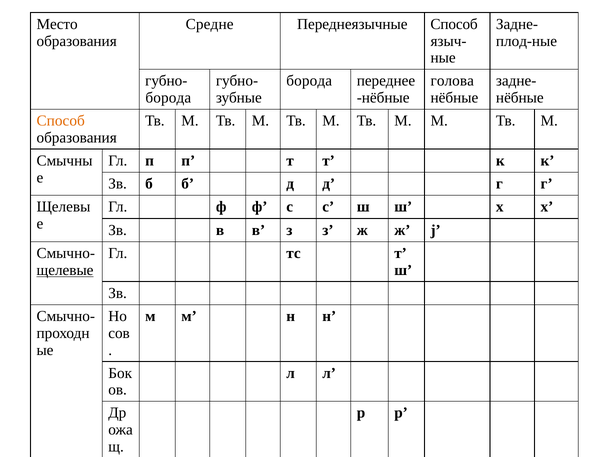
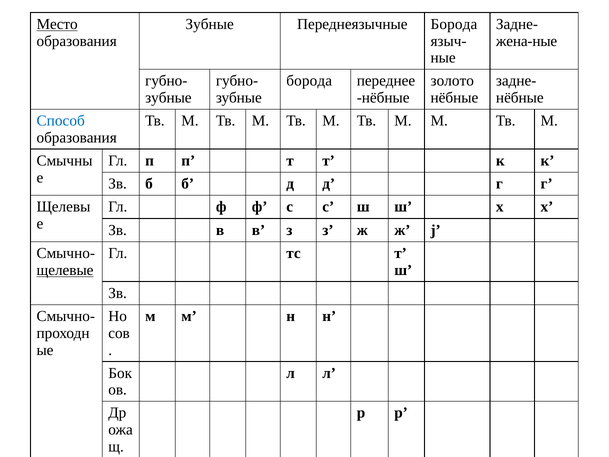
Место underline: none -> present
Средне at (210, 24): Средне -> Зубные
Переднеязычные Способ: Способ -> Борода
плод-ные: плод-ные -> жена-ные
голова: голова -> золото
борода at (168, 98): борода -> зубные
Способ at (61, 121) colour: orange -> blue
